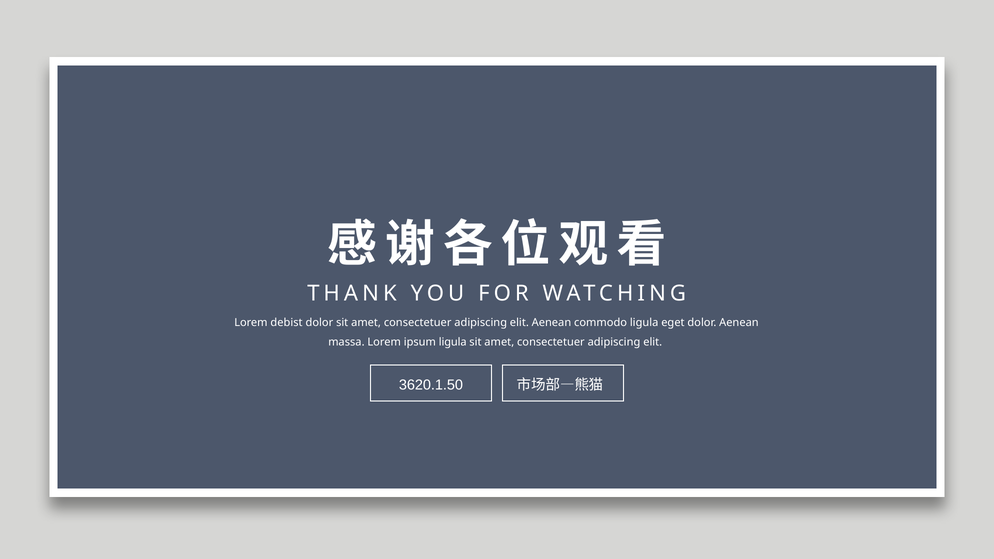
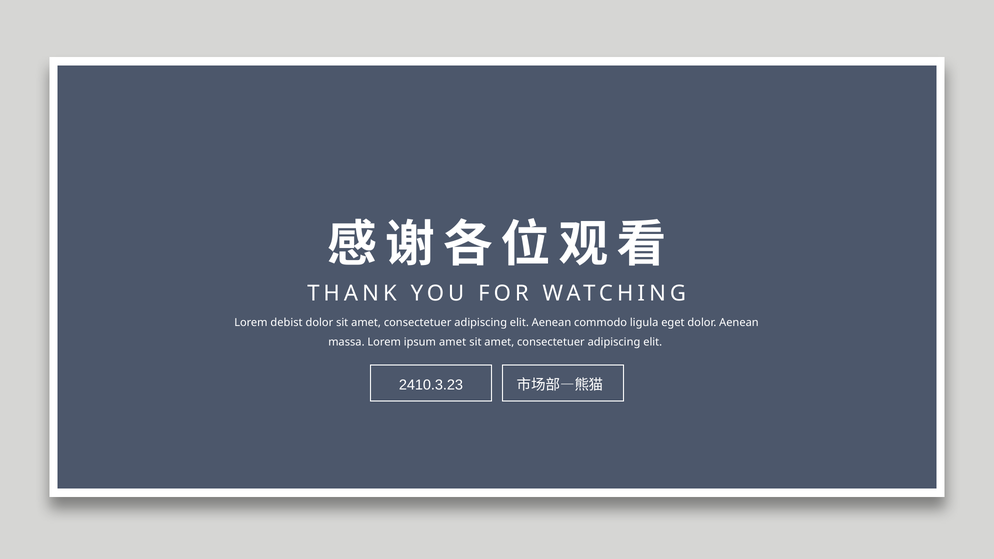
ipsum ligula: ligula -> amet
3620.1.50: 3620.1.50 -> 2410.3.23
